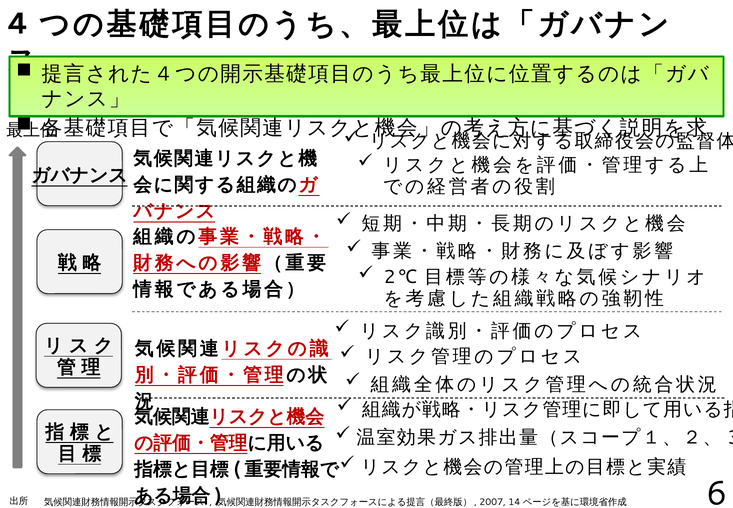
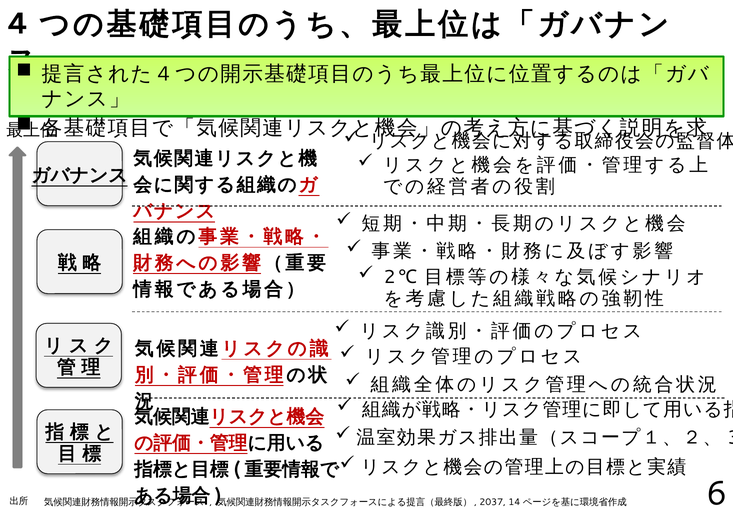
2007: 2007 -> 2037
